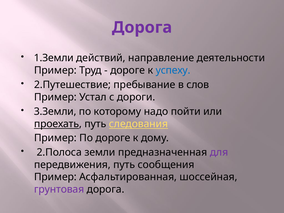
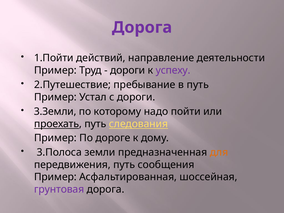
1.Земли: 1.Земли -> 1.Пойти
дороге at (128, 70): дороге -> дороги
успеху colour: blue -> purple
в слов: слов -> путь
2.Полоса: 2.Полоса -> 3.Полоса
для colour: purple -> orange
